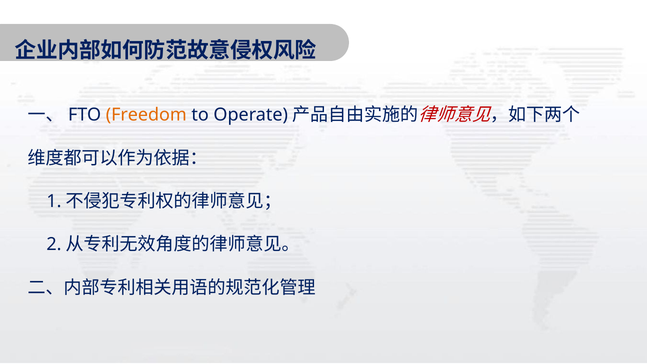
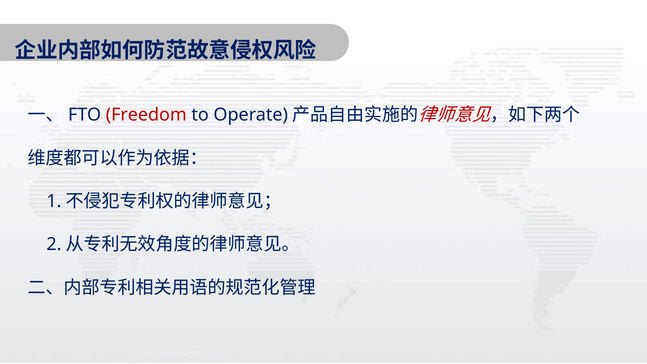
Freedom colour: orange -> red
